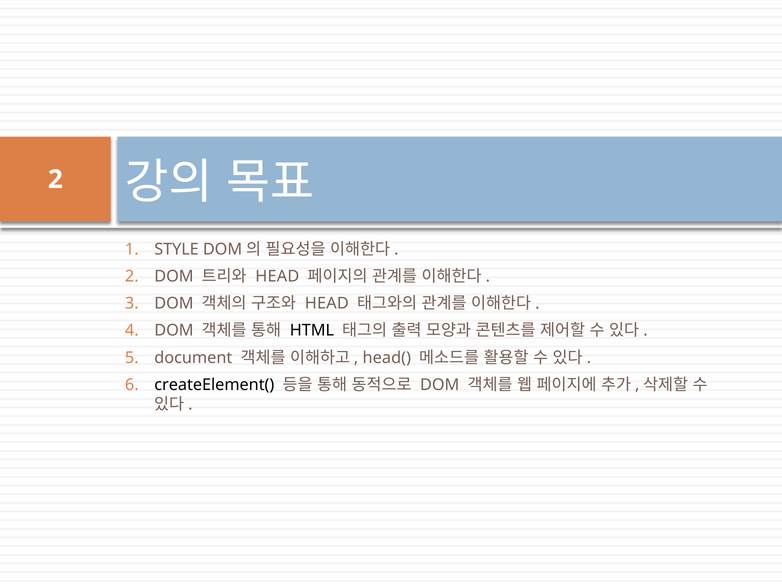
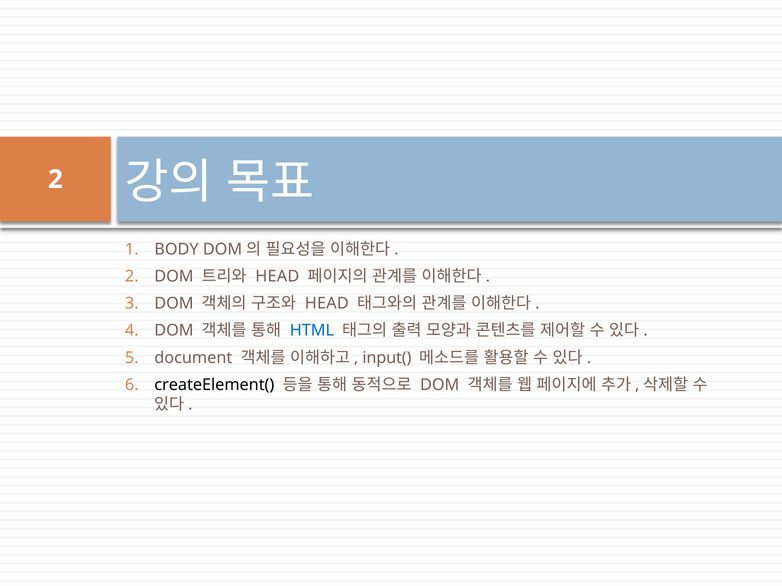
STYLE: STYLE -> BODY
HTML colour: black -> blue
head(: head( -> input(
